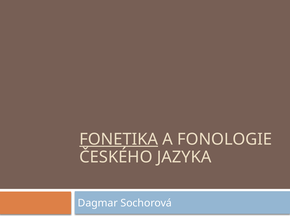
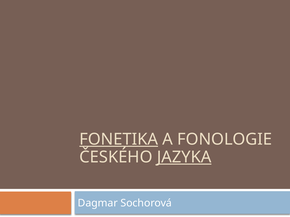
JAZYKA underline: none -> present
